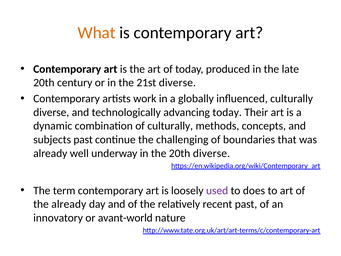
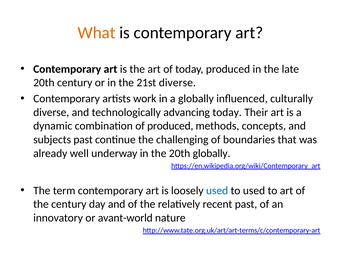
of culturally: culturally -> produced
20th diverse: diverse -> globally
used at (217, 190) colour: purple -> blue
to does: does -> used
the already: already -> century
